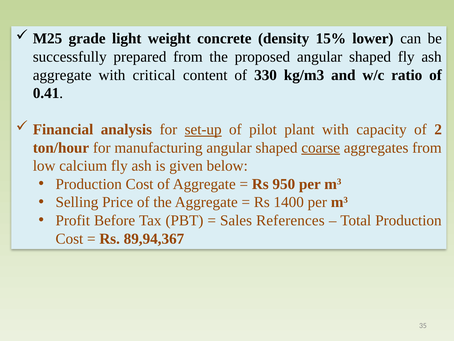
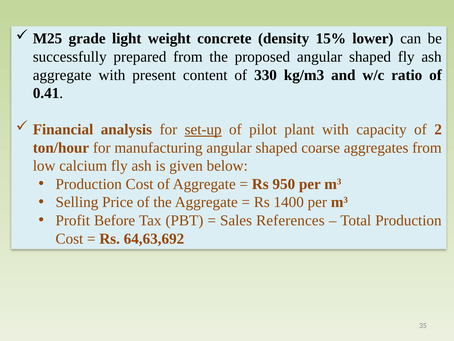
critical: critical -> present
coarse underline: present -> none
89,94,367: 89,94,367 -> 64,63,692
